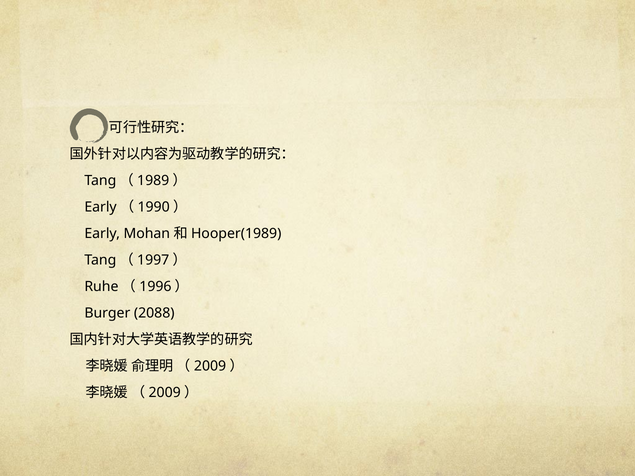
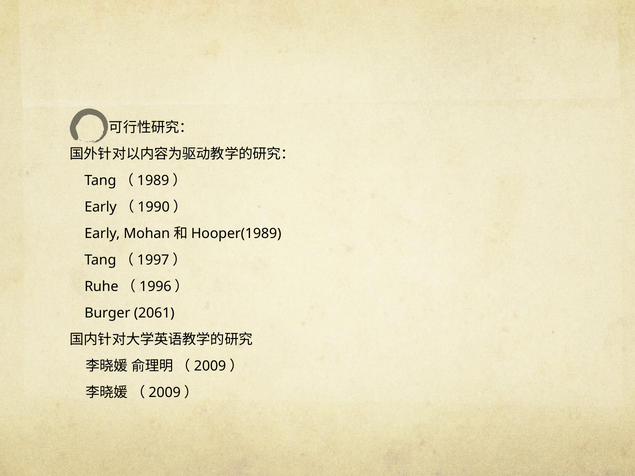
2088: 2088 -> 2061
